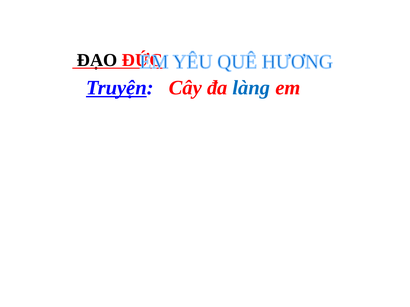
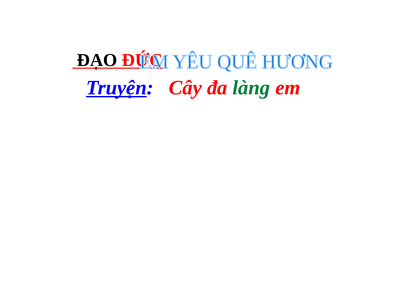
làng colour: blue -> green
